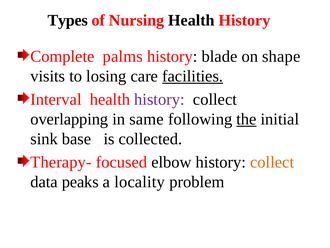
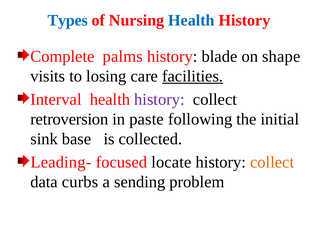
Types colour: black -> blue
Health at (191, 20) colour: black -> blue
overlapping: overlapping -> retroversion
same: same -> paste
the underline: present -> none
Therapy-: Therapy- -> Leading-
elbow: elbow -> locate
peaks: peaks -> curbs
locality: locality -> sending
